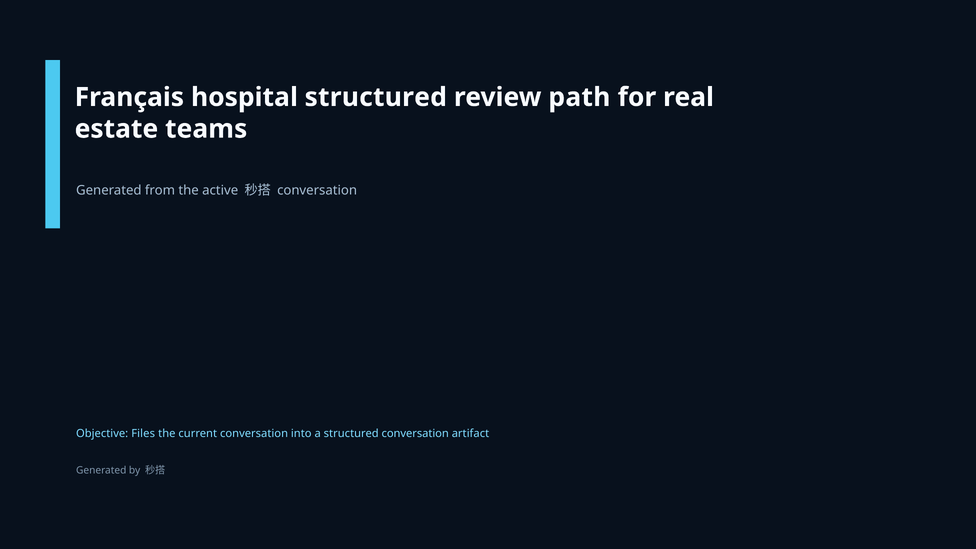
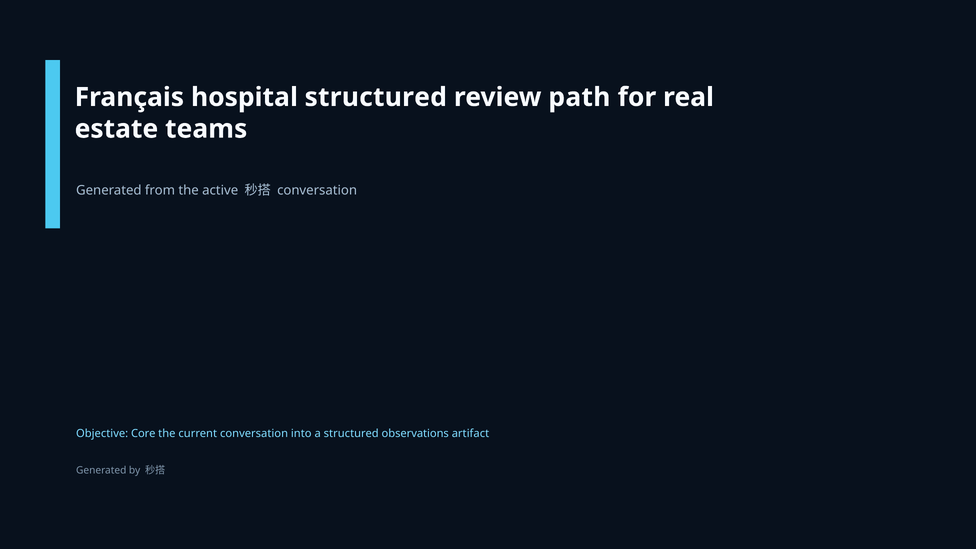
Files: Files -> Core
structured conversation: conversation -> observations
